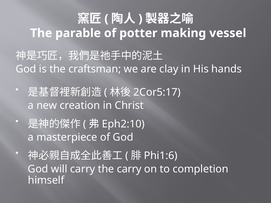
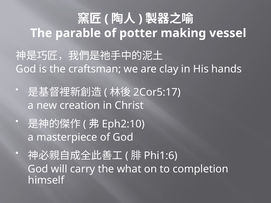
the carry: carry -> what
